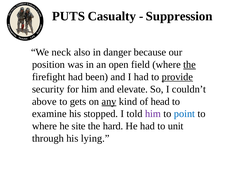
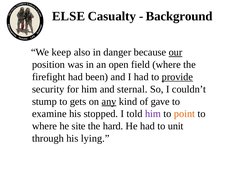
PUTS: PUTS -> ELSE
Suppression: Suppression -> Background
neck: neck -> keep
our underline: none -> present
the at (190, 64) underline: present -> none
elevate: elevate -> sternal
above: above -> stump
head: head -> gave
point colour: blue -> orange
